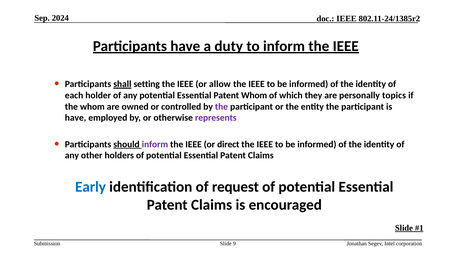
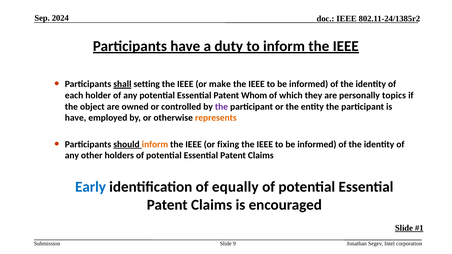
allow: allow -> make
the whom: whom -> object
represents colour: purple -> orange
inform at (155, 144) colour: purple -> orange
direct: direct -> fixing
request: request -> equally
